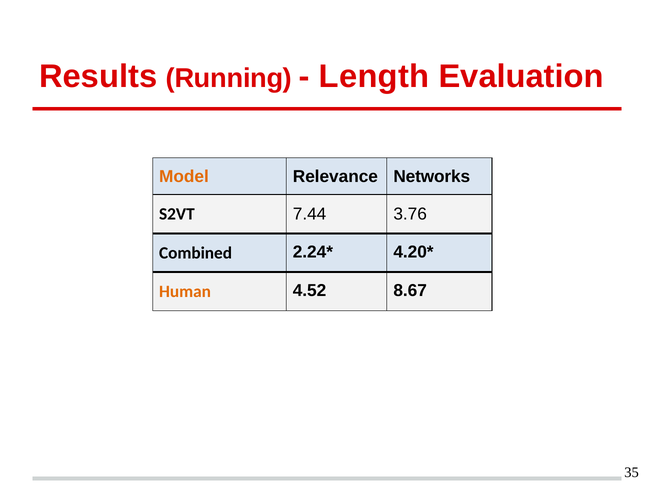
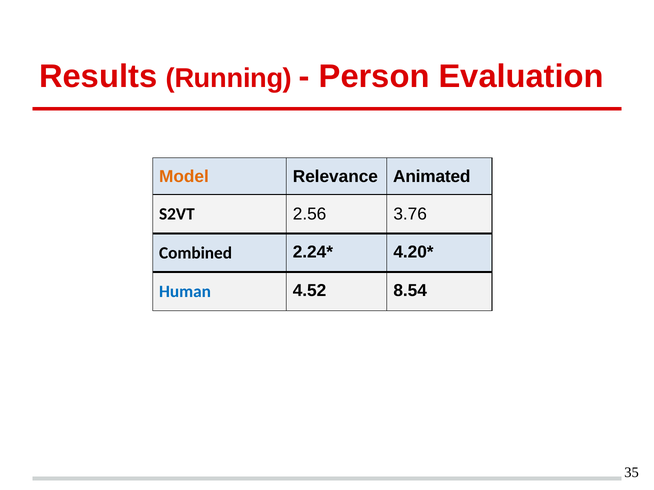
Length: Length -> Person
Networks: Networks -> Animated
7.44: 7.44 -> 2.56
Human colour: orange -> blue
8.67: 8.67 -> 8.54
